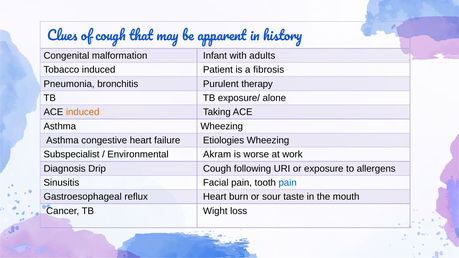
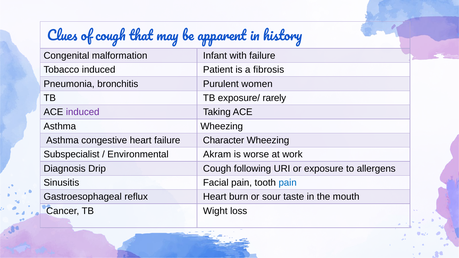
with adults: adults -> failure
therapy: therapy -> women
alone: alone -> rarely
induced at (83, 112) colour: orange -> purple
Etiologies: Etiologies -> Character
